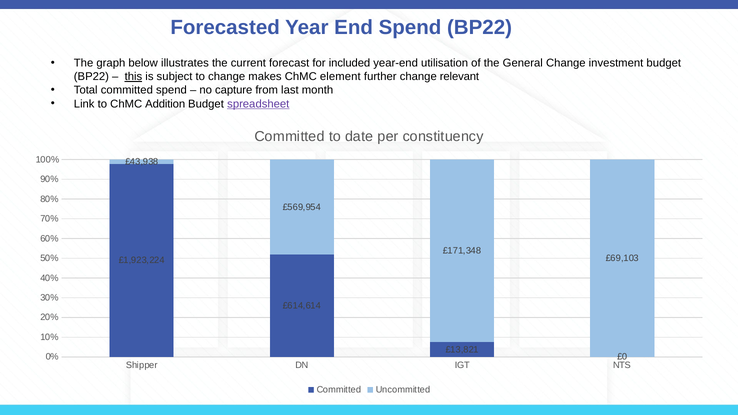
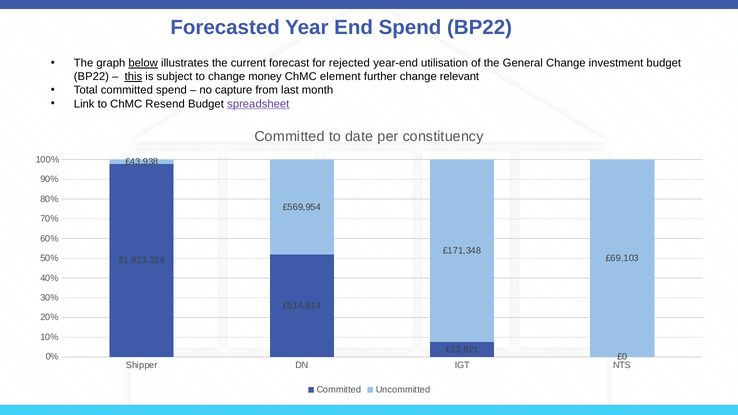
below underline: none -> present
included: included -> rejected
makes: makes -> money
Addition: Addition -> Resend
